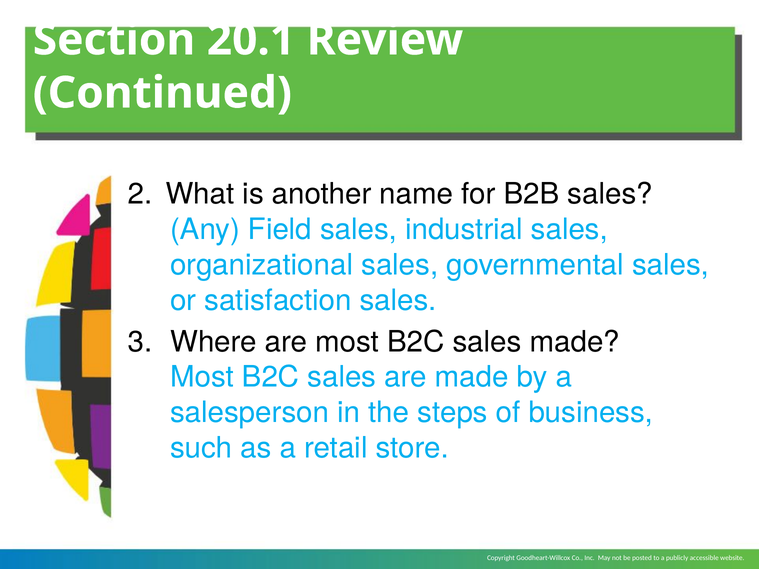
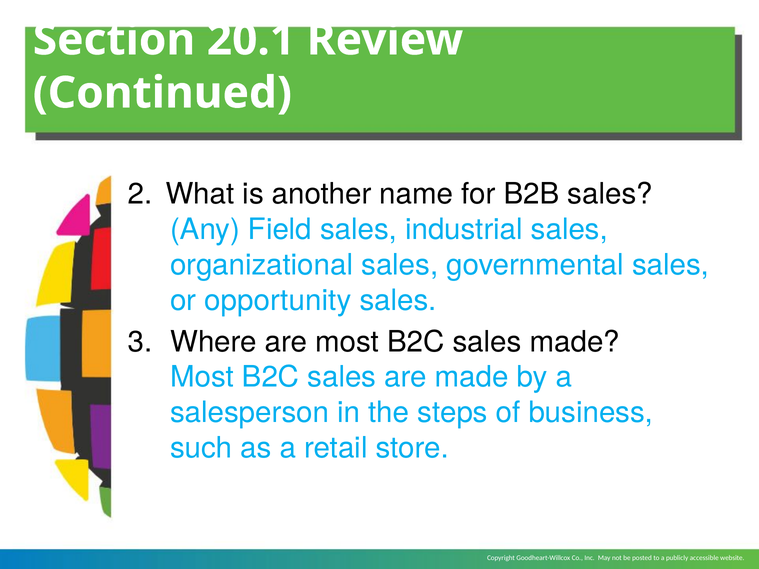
satisfaction: satisfaction -> opportunity
